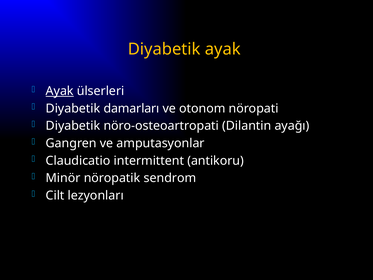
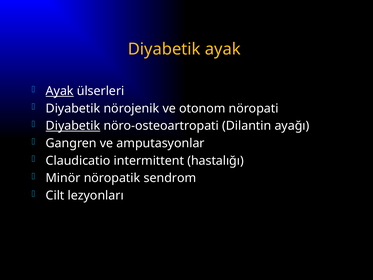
damarları: damarları -> nörojenik
Diyabetik at (73, 126) underline: none -> present
antikoru: antikoru -> hastalığı
